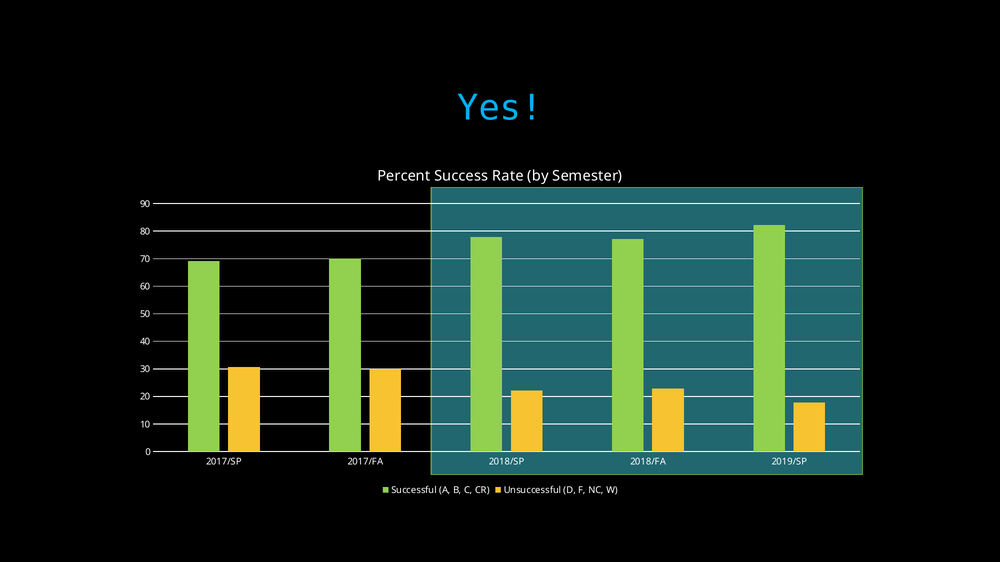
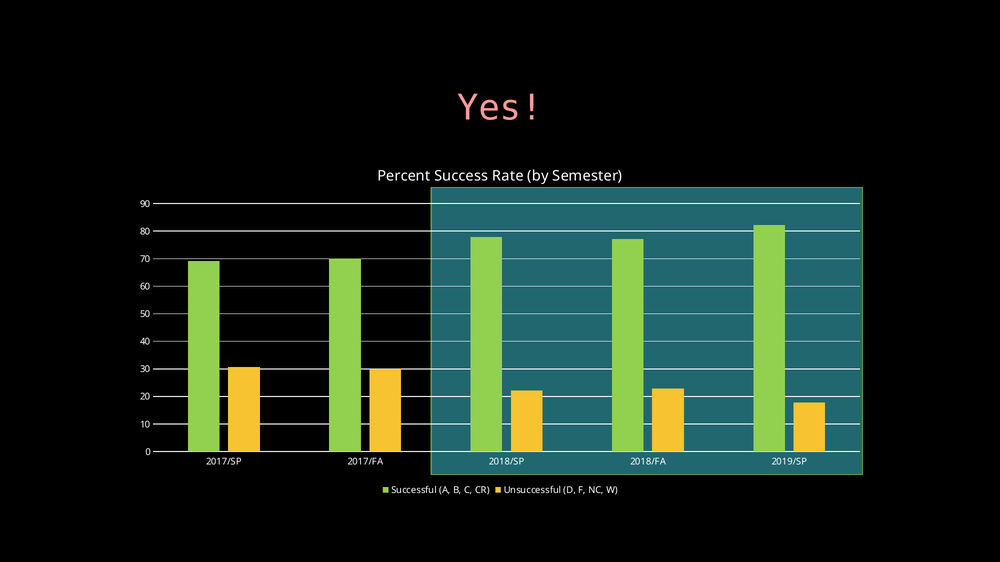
Yes colour: light blue -> pink
